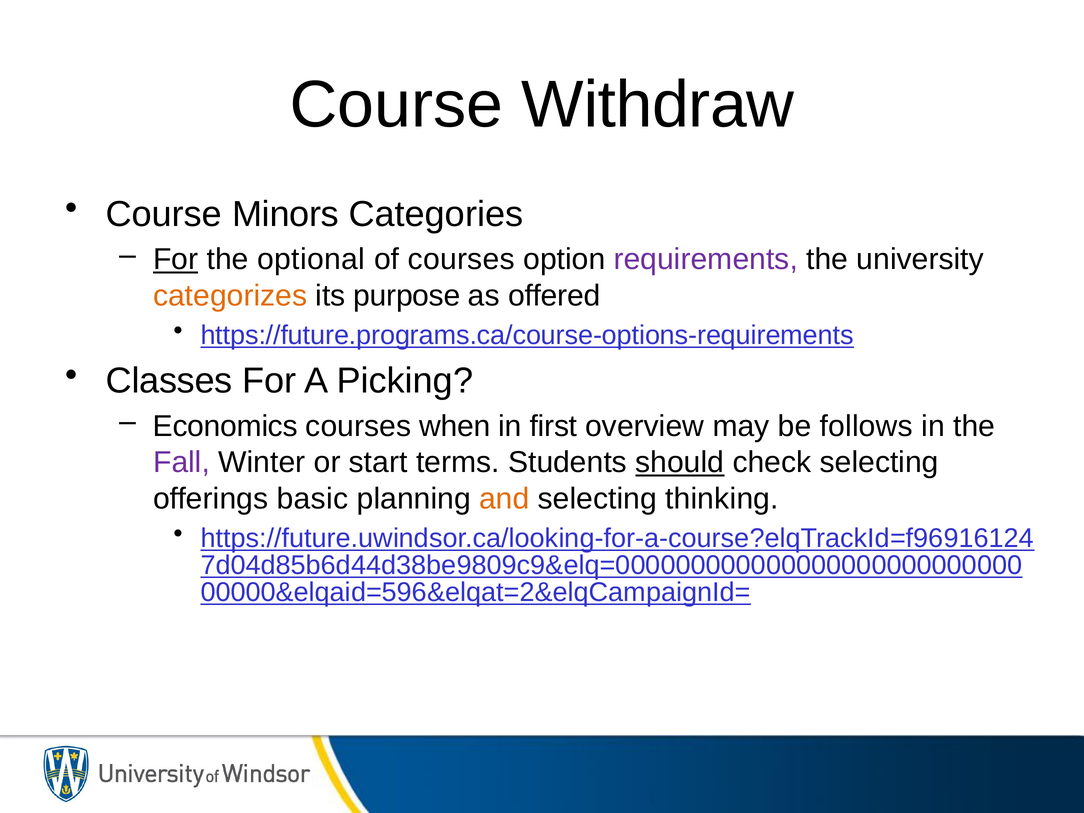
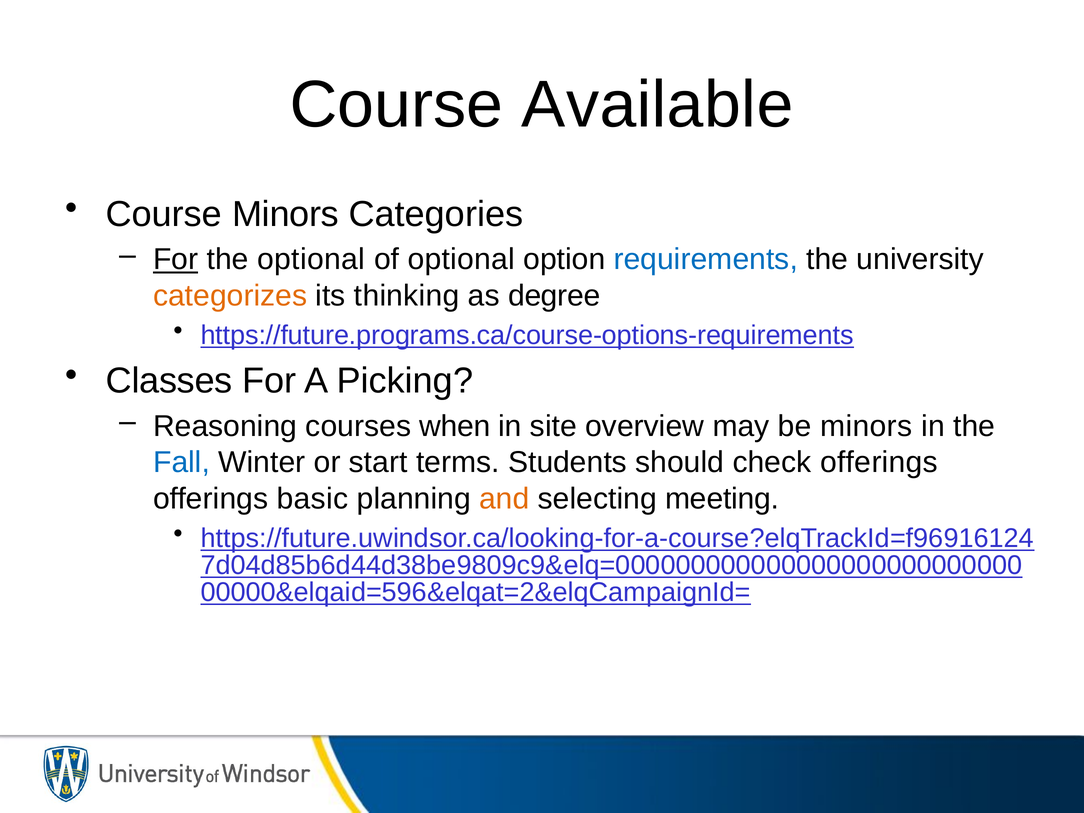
Withdraw: Withdraw -> Available
of courses: courses -> optional
requirements colour: purple -> blue
purpose: purpose -> thinking
offered: offered -> degree
Economics: Economics -> Reasoning
first: first -> site
be follows: follows -> minors
Fall colour: purple -> blue
should underline: present -> none
check selecting: selecting -> offerings
thinking: thinking -> meeting
